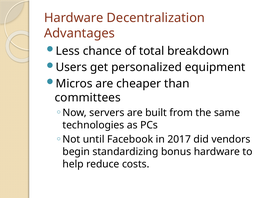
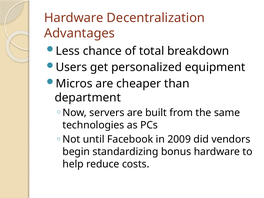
committees: committees -> department
2017: 2017 -> 2009
